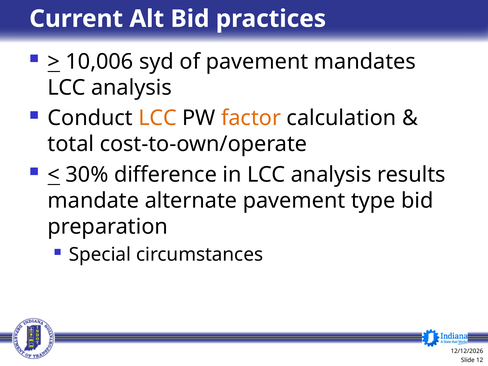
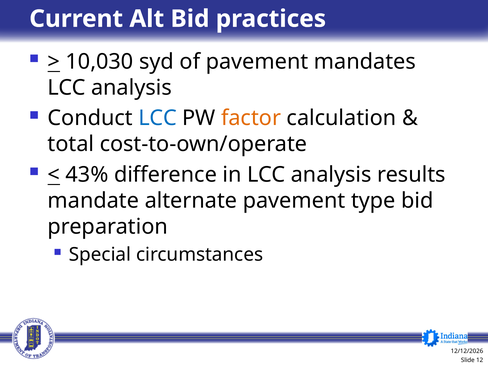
10,006: 10,006 -> 10,030
LCC at (158, 118) colour: orange -> blue
30%: 30% -> 43%
